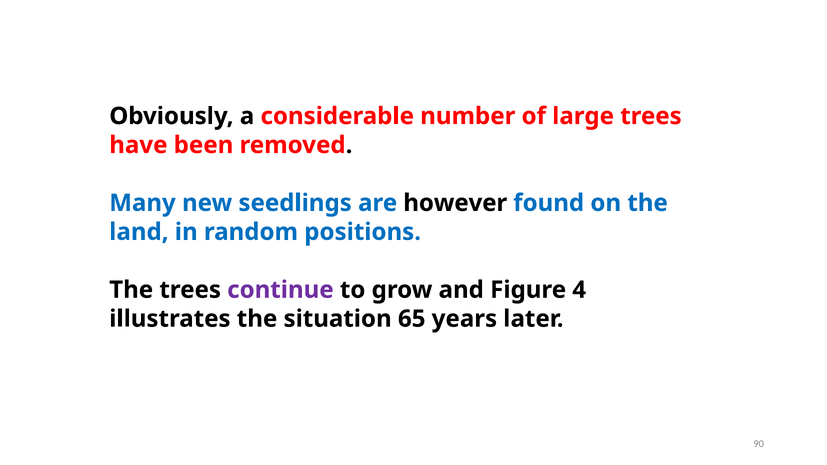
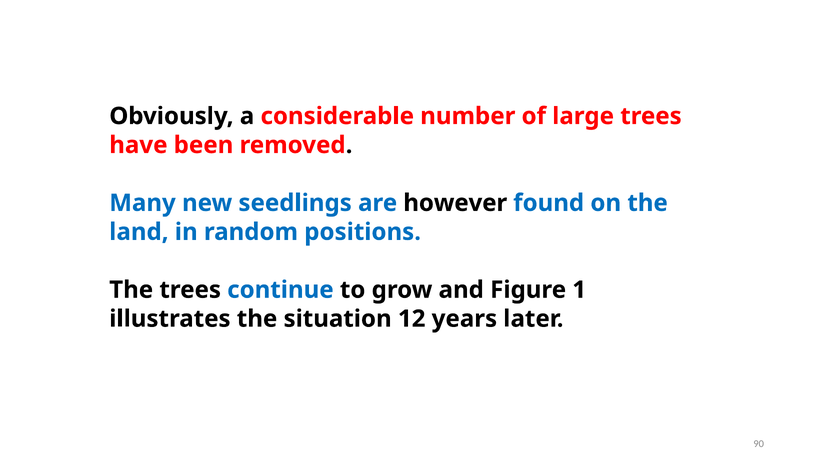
continue colour: purple -> blue
4: 4 -> 1
65: 65 -> 12
